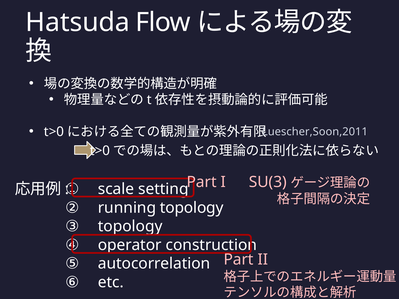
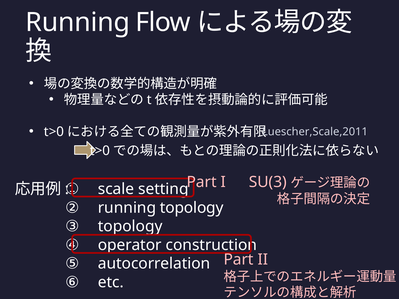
Hatsuda at (78, 22): Hatsuda -> Running
Luescher,Soon,2011: Luescher,Soon,2011 -> Luescher,Scale,2011
